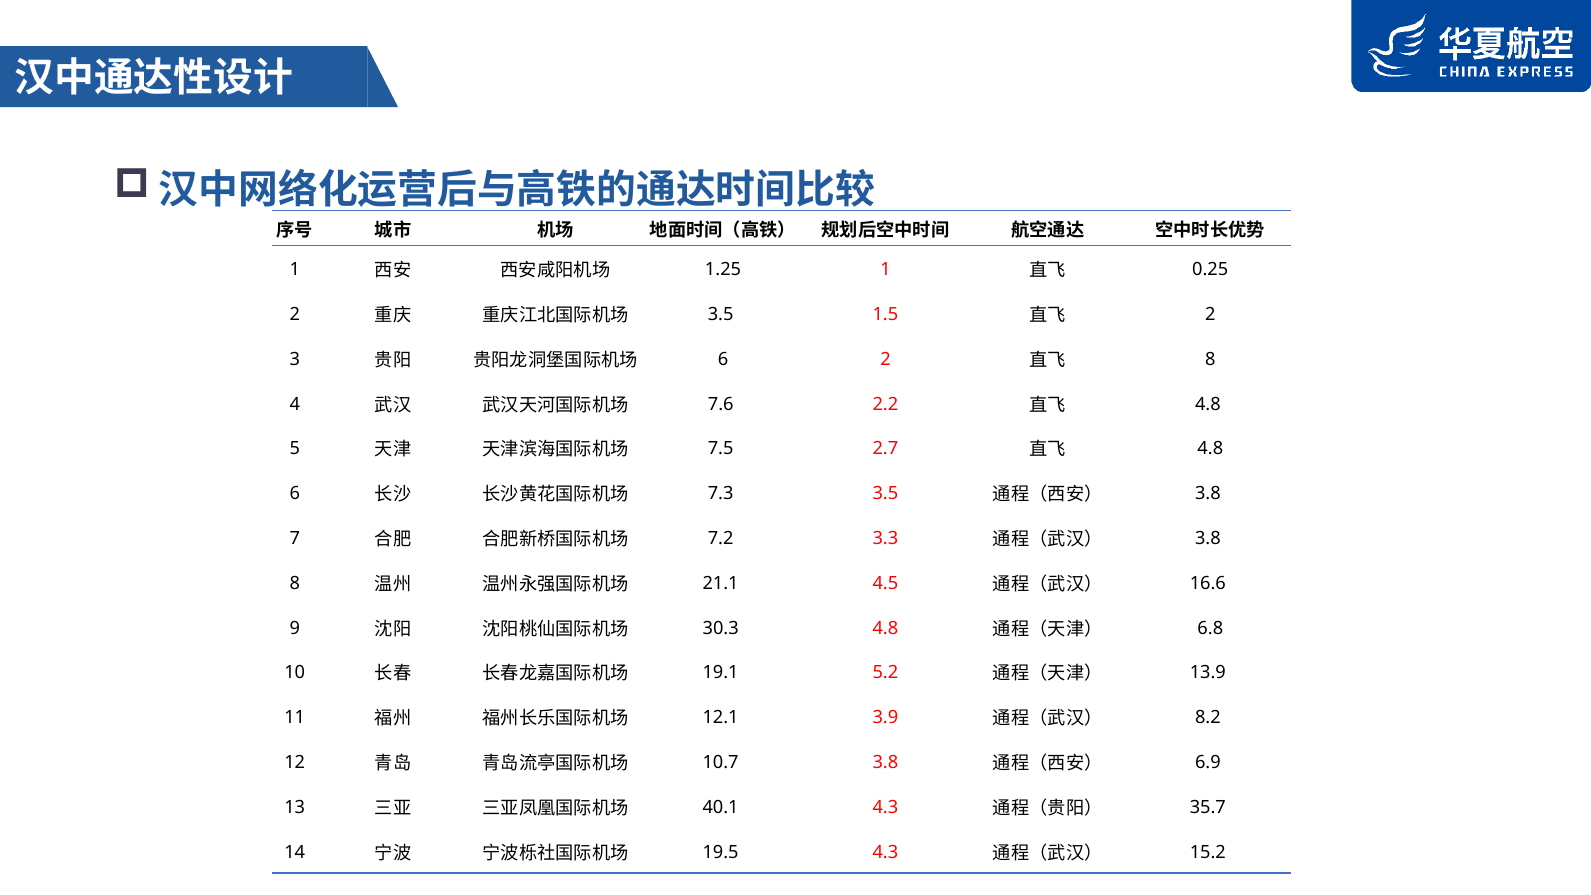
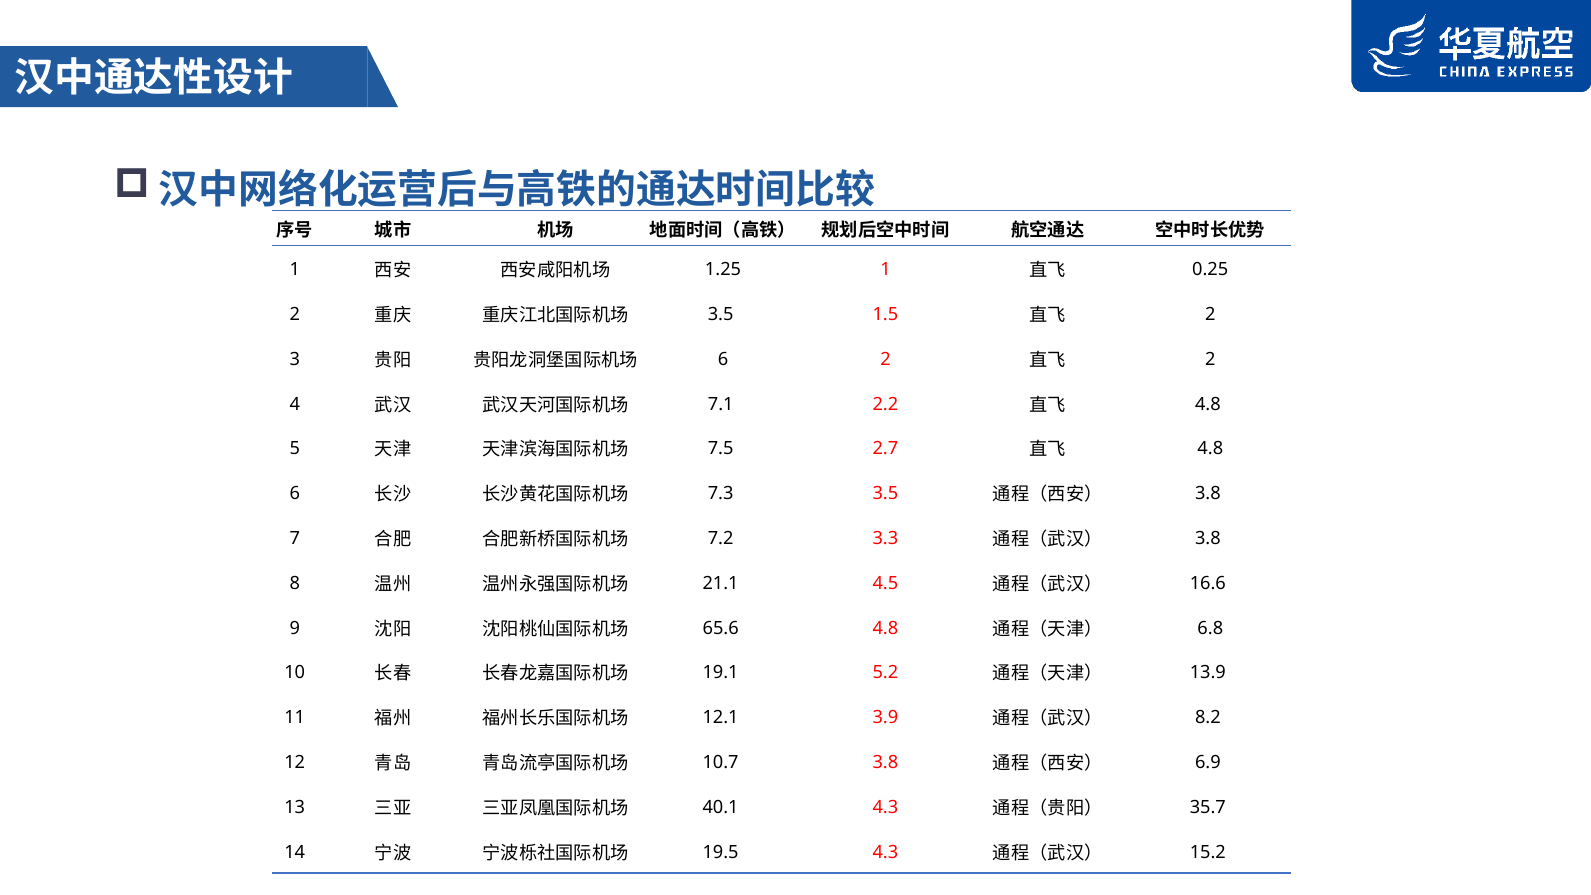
8 at (1210, 359): 8 -> 2
7.6: 7.6 -> 7.1
30.3: 30.3 -> 65.6
